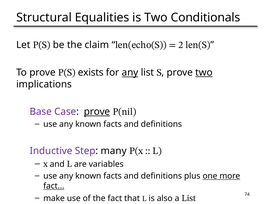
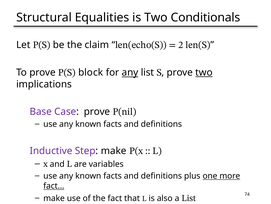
exists: exists -> block
prove at (97, 111) underline: present -> none
Step many: many -> make
